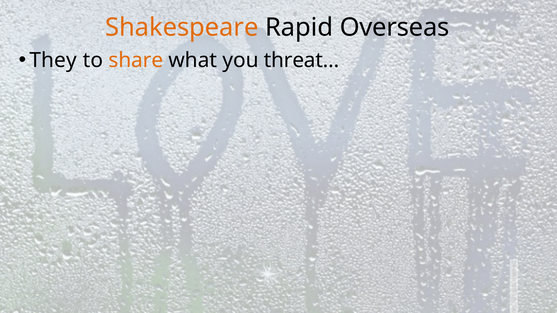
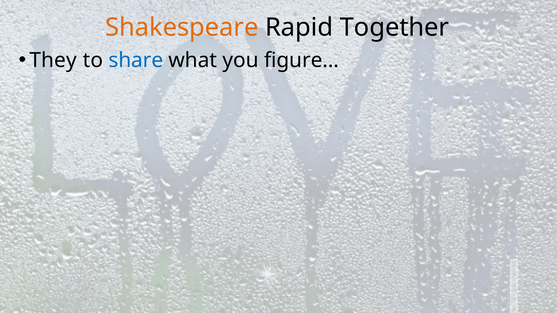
Overseas: Overseas -> Together
share colour: orange -> blue
threat…: threat… -> figure…
